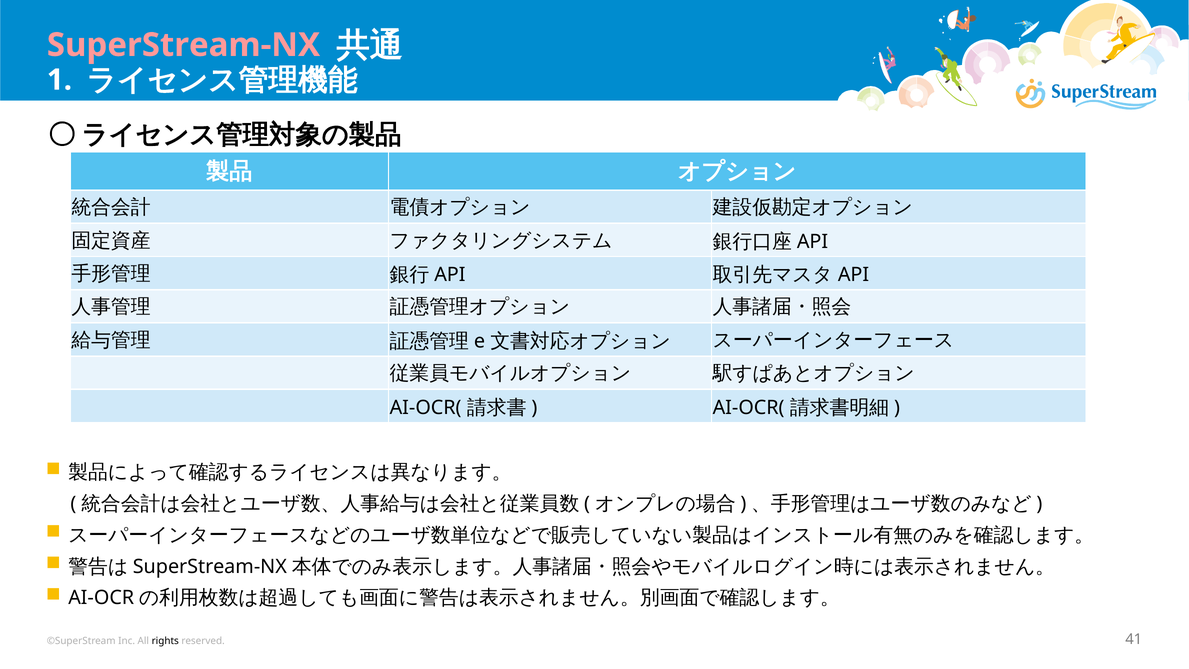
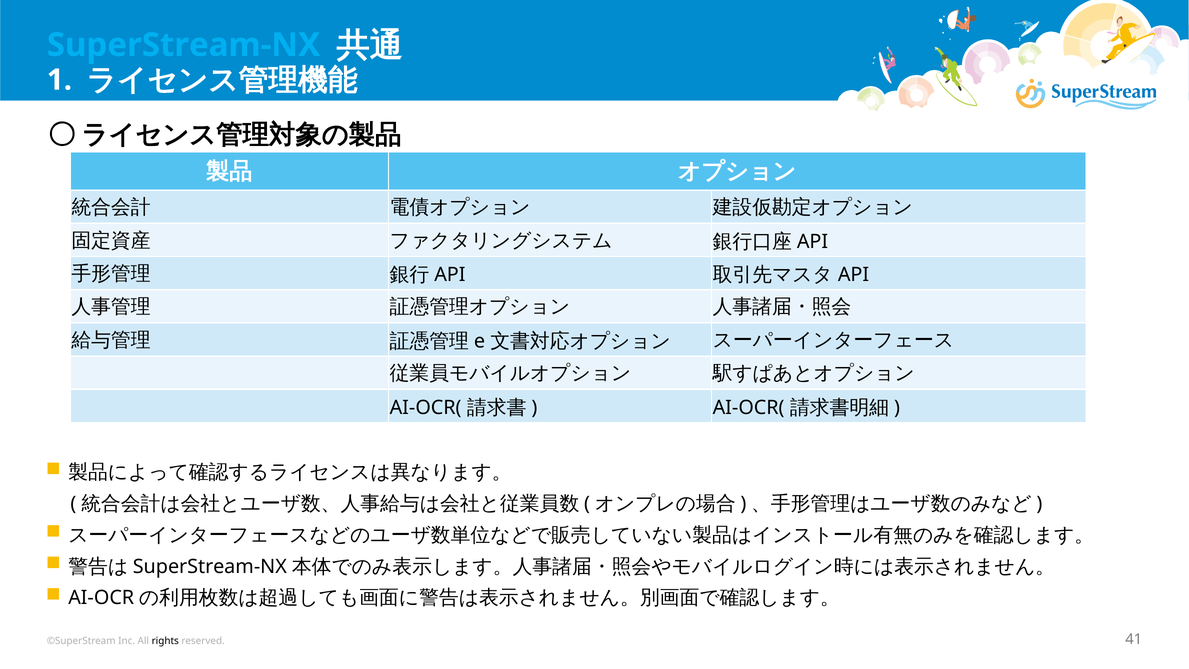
SuperStream-NX colour: pink -> light blue
